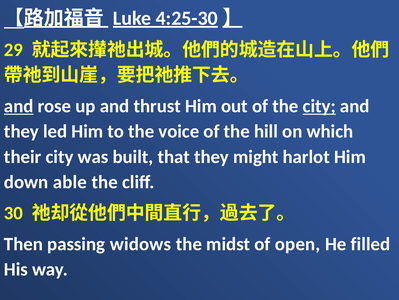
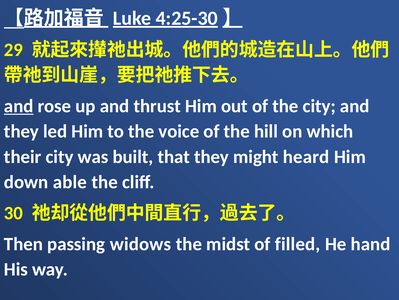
city at (319, 106) underline: present -> none
harlot: harlot -> heard
open: open -> filled
filled: filled -> hand
